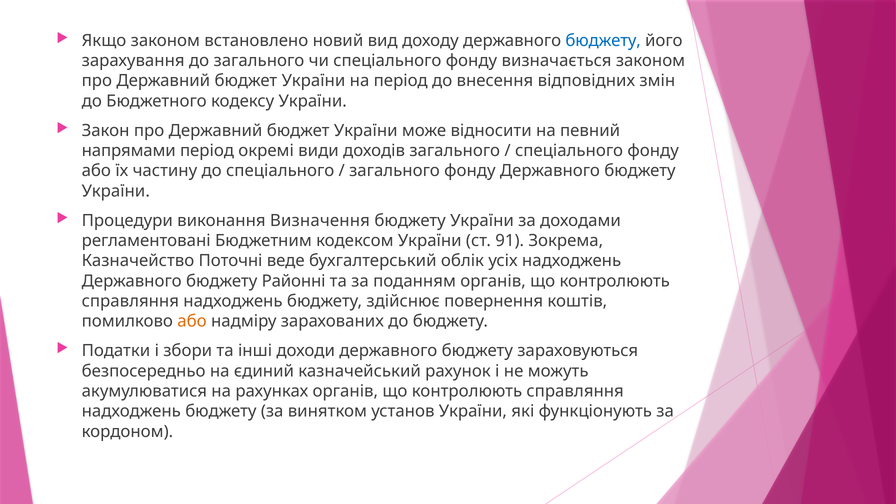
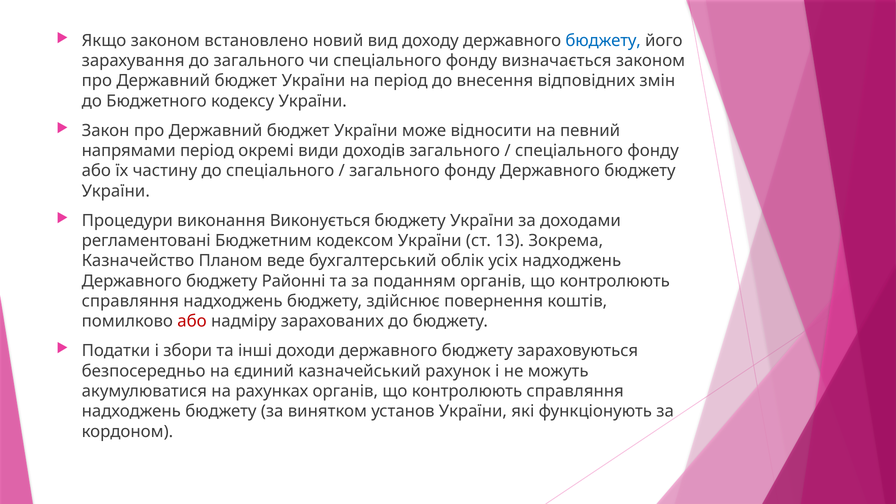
Визначення: Визначення -> Виконується
91: 91 -> 13
Поточні: Поточні -> Планом
або at (192, 321) colour: orange -> red
